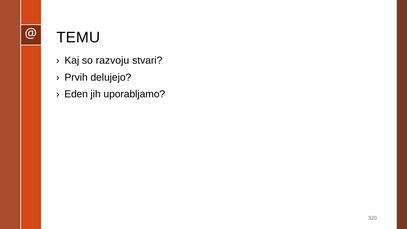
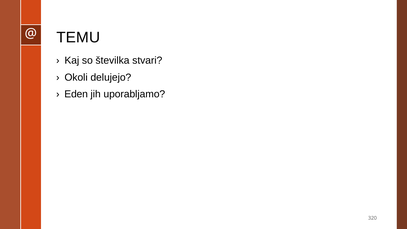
razvoju: razvoju -> številka
Prvih: Prvih -> Okoli
